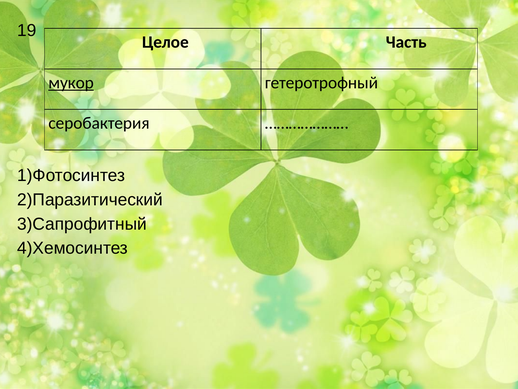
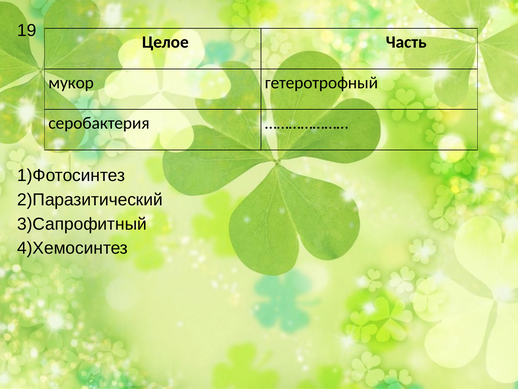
мукор underline: present -> none
